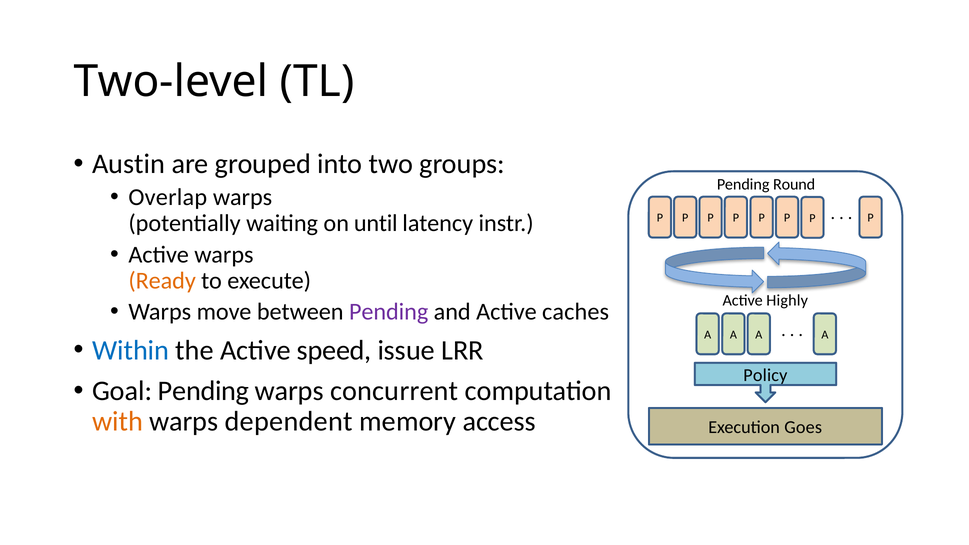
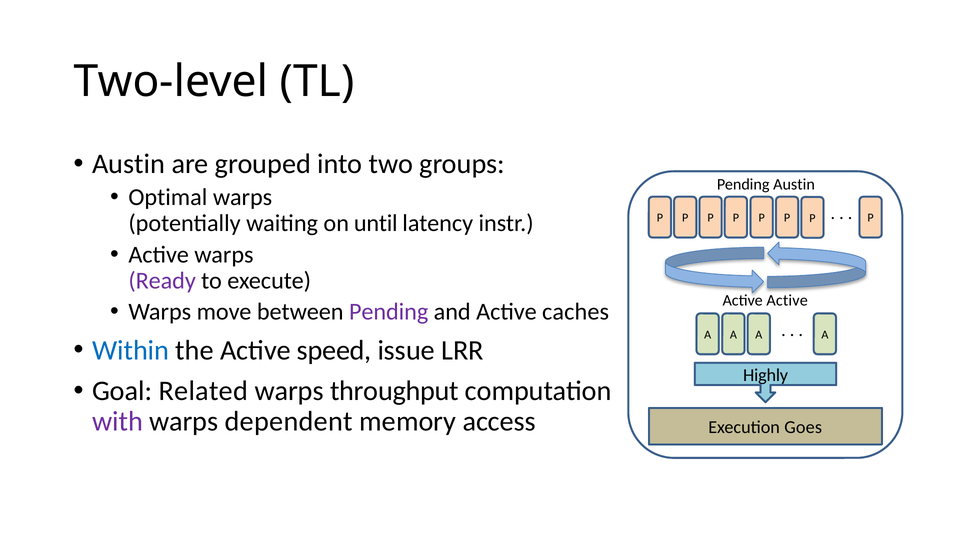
Pending Round: Round -> Austin
Overlap: Overlap -> Optimal
Ready colour: orange -> purple
Active Highly: Highly -> Active
Policy: Policy -> Highly
Goal Pending: Pending -> Related
concurrent: concurrent -> throughput
with colour: orange -> purple
